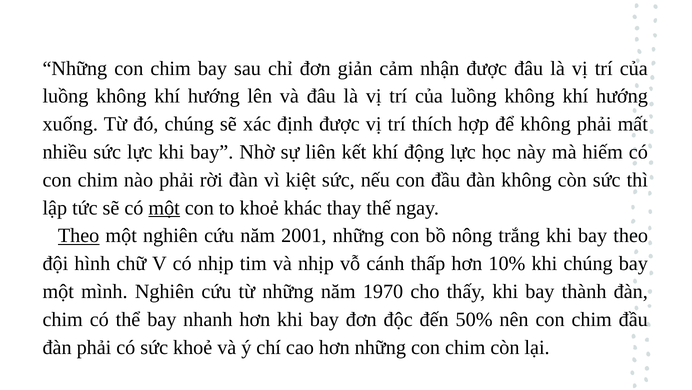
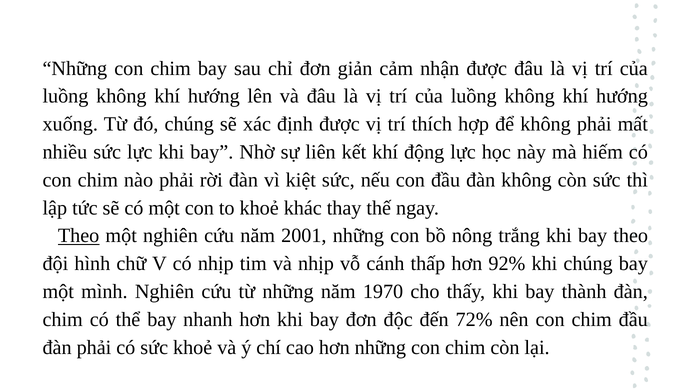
một at (164, 207) underline: present -> none
10%: 10% -> 92%
50%: 50% -> 72%
